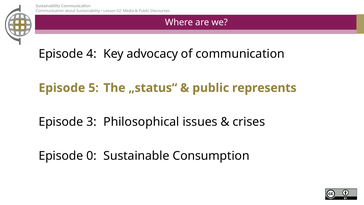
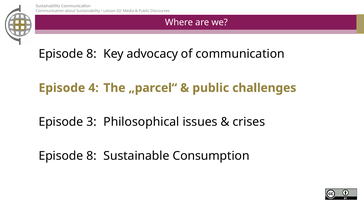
4 at (92, 54): 4 -> 8
5: 5 -> 4
„status“: „status“ -> „parcel“
represents: represents -> challenges
0 at (92, 156): 0 -> 8
